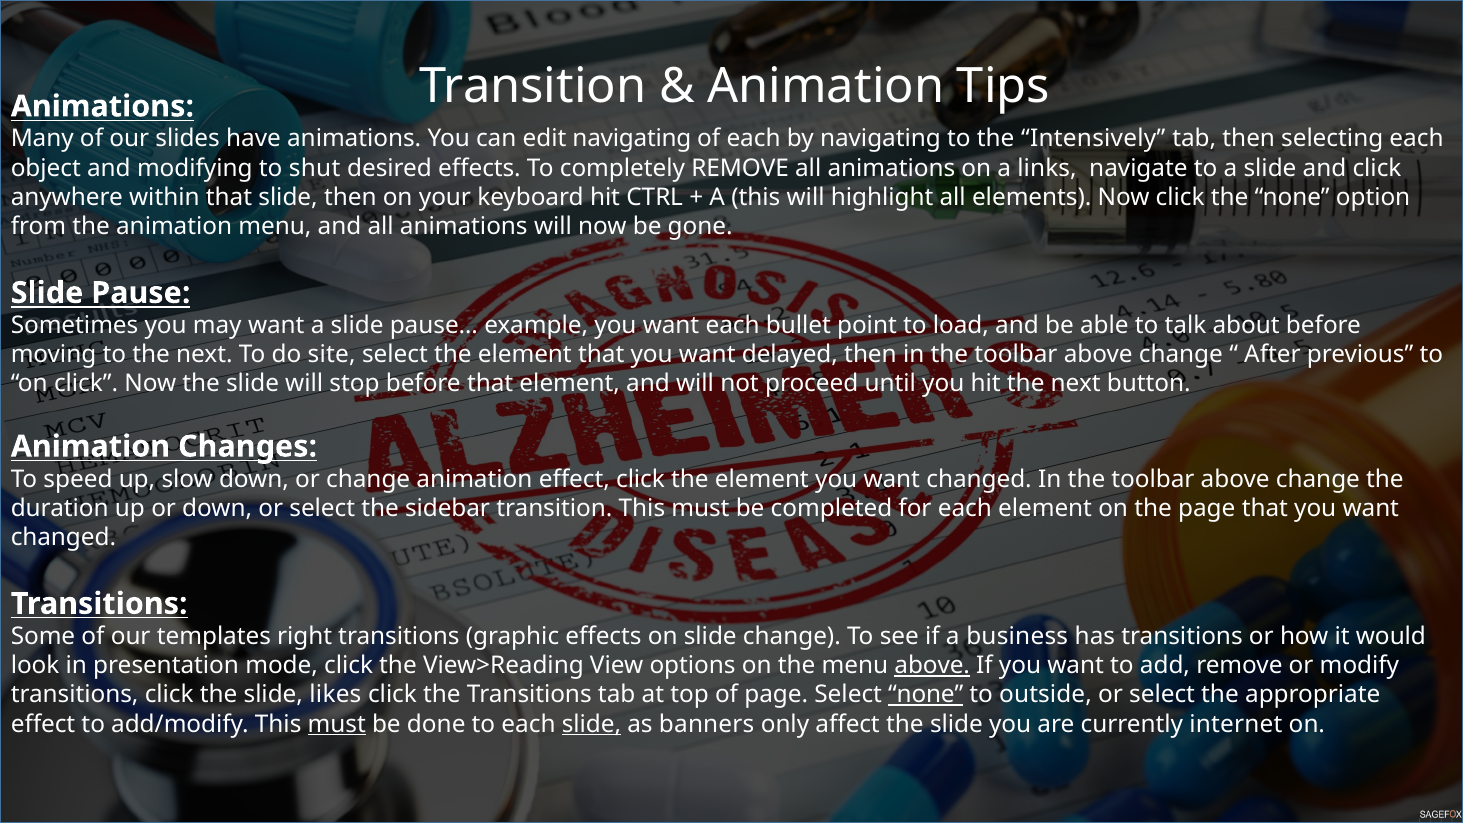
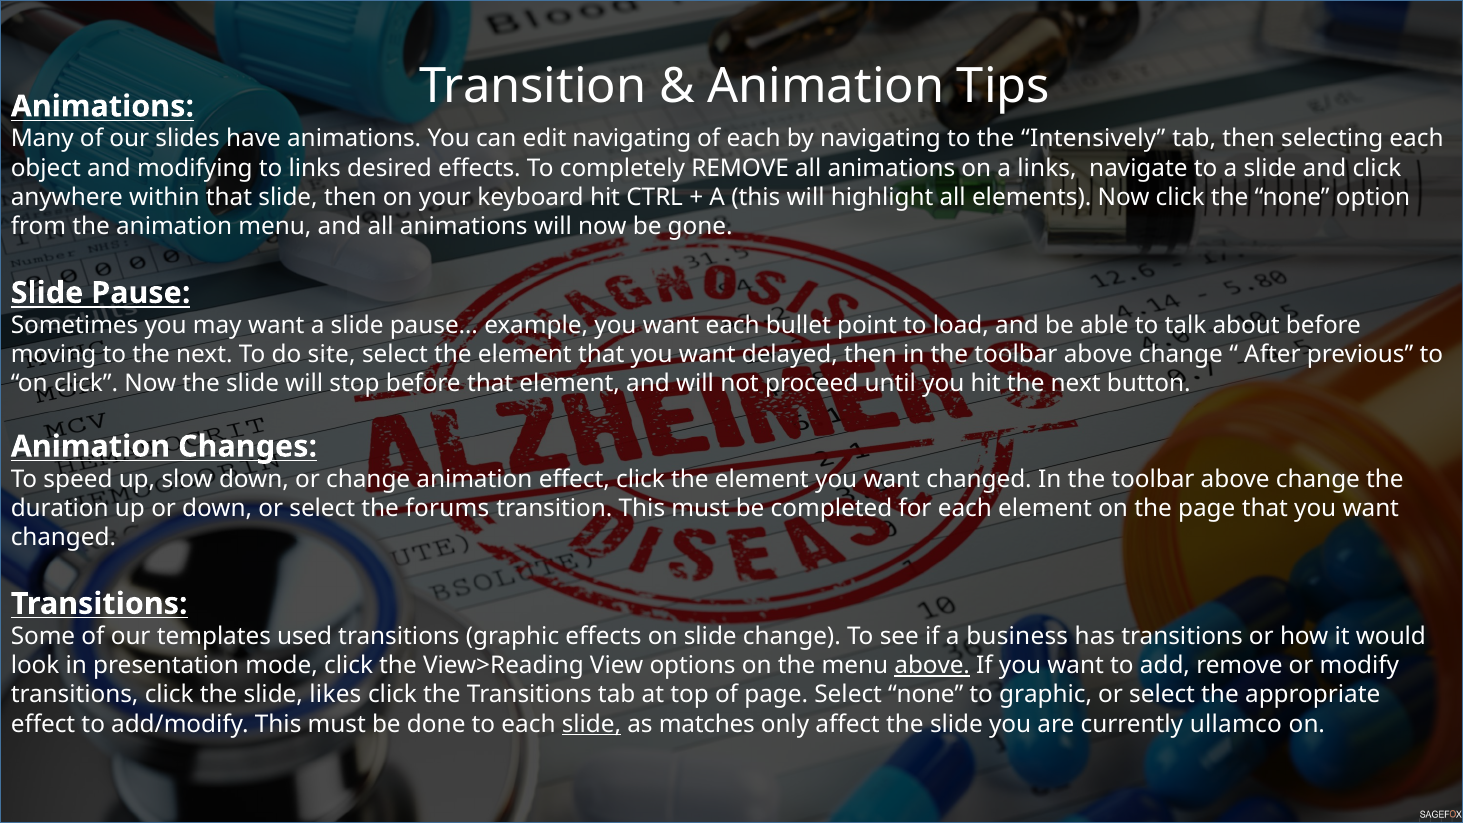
to shut: shut -> links
sidebar: sidebar -> forums
right: right -> used
none at (926, 695) underline: present -> none
to outside: outside -> graphic
must at (337, 724) underline: present -> none
banners: banners -> matches
internet: internet -> ullamco
